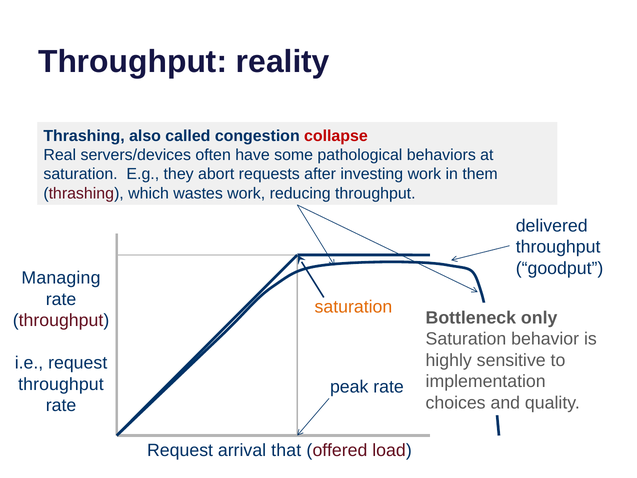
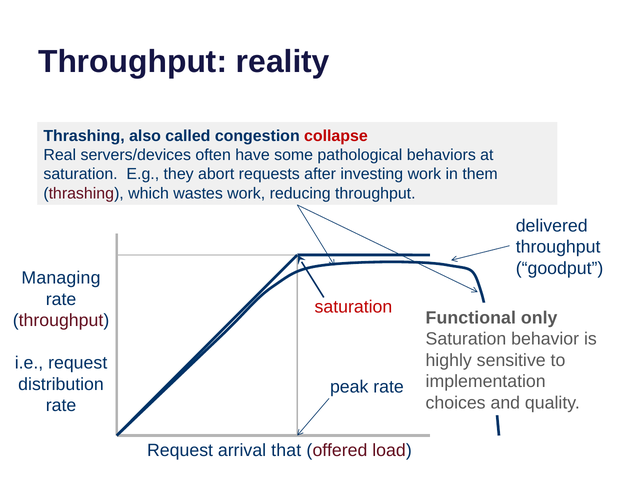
saturation at (353, 307) colour: orange -> red
Bottleneck: Bottleneck -> Functional
throughput at (61, 384): throughput -> distribution
